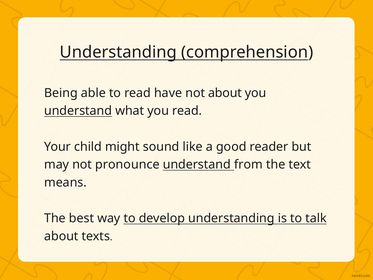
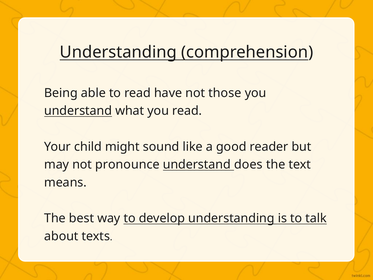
not about: about -> those
from: from -> does
